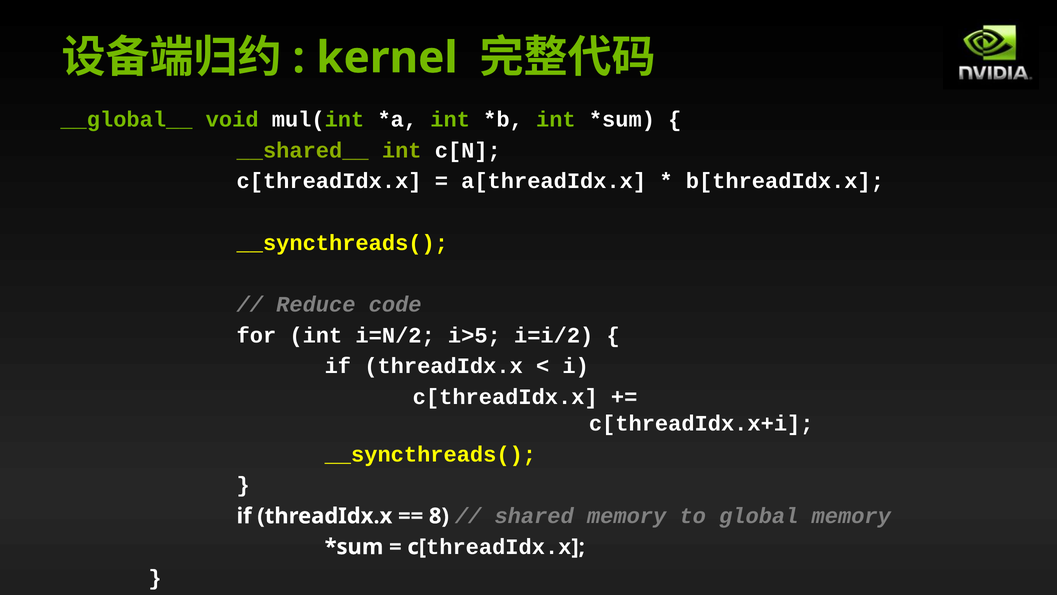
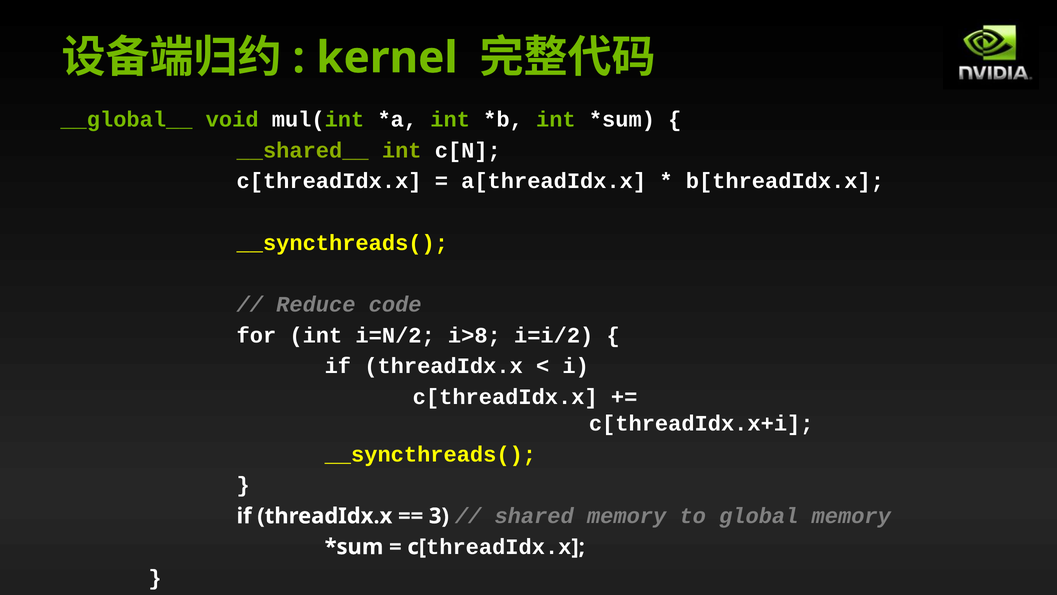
i>5: i>5 -> i>8
8: 8 -> 3
